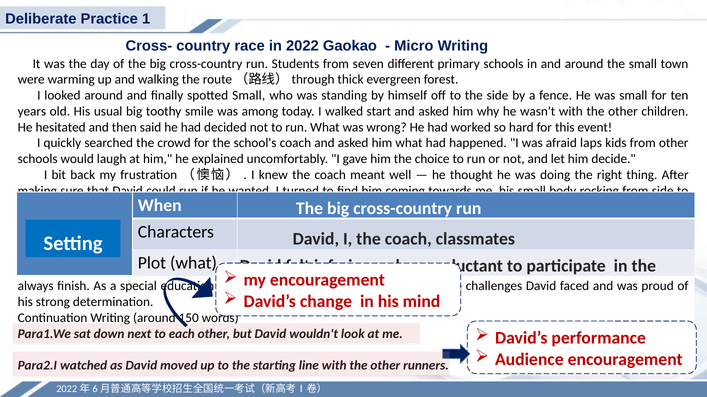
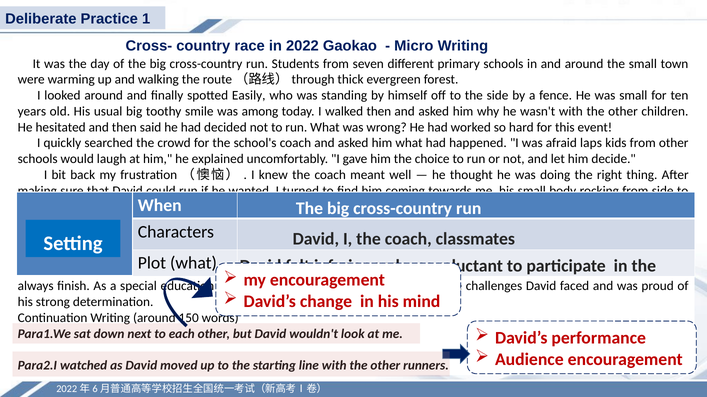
spotted Small: Small -> Easily
walked start: start -> then
